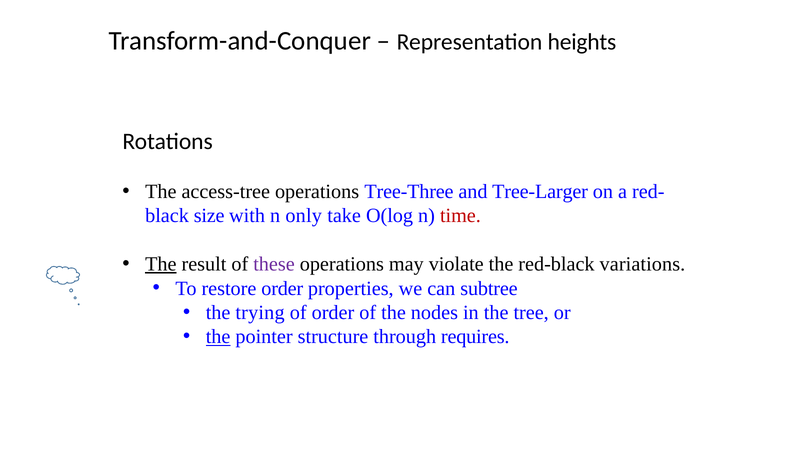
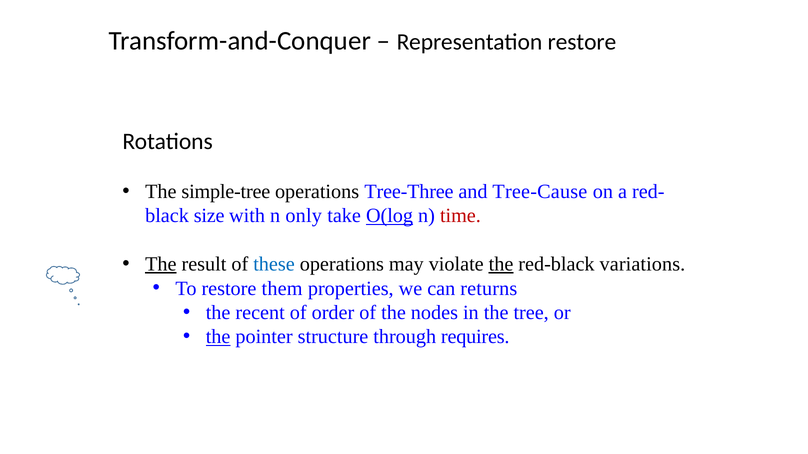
Representation heights: heights -> restore
access-tree: access-tree -> simple-tree
Tree-Larger: Tree-Larger -> Tree-Cause
O(log underline: none -> present
these colour: purple -> blue
the at (501, 264) underline: none -> present
restore order: order -> them
subtree: subtree -> returns
trying: trying -> recent
